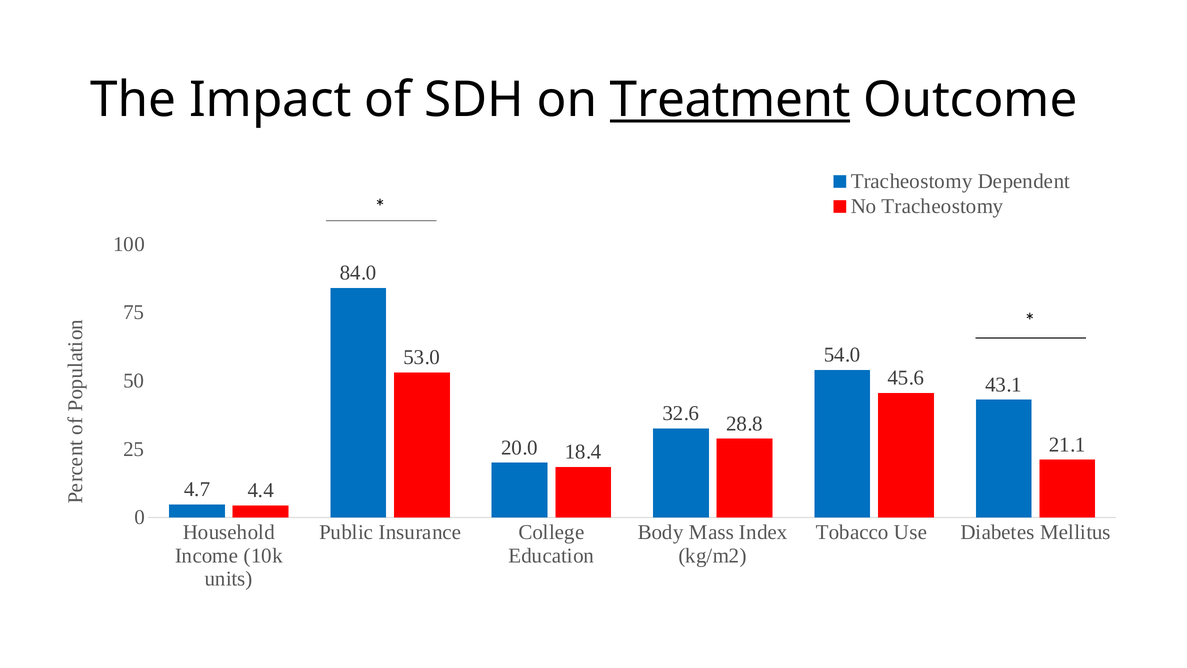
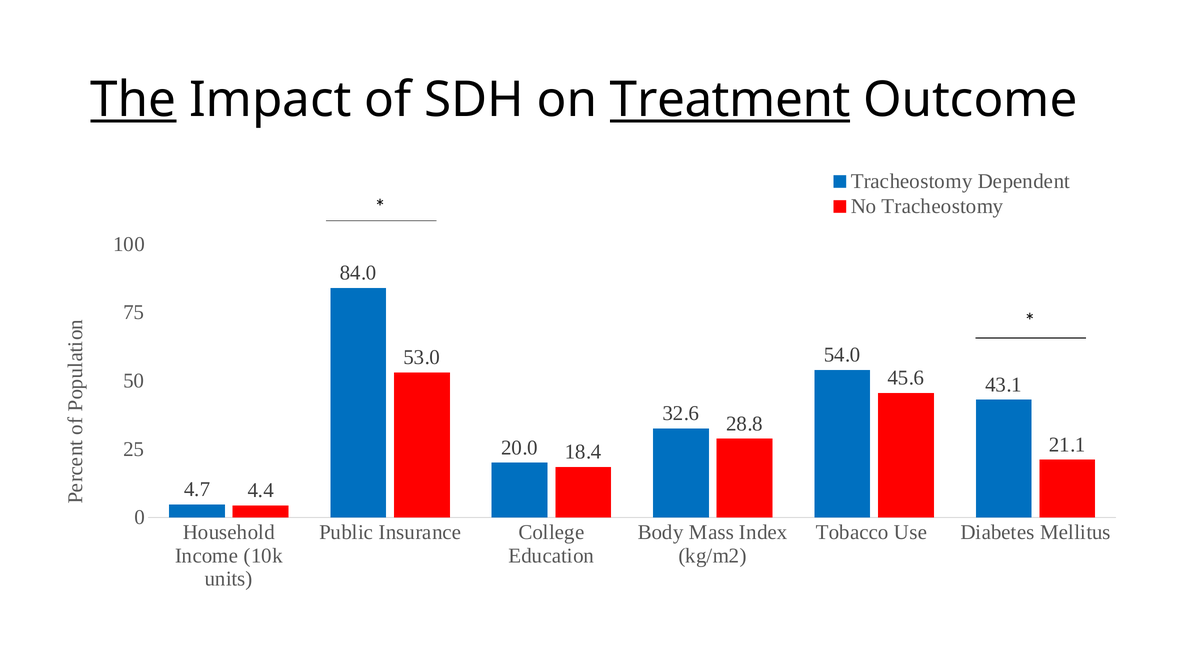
The underline: none -> present
